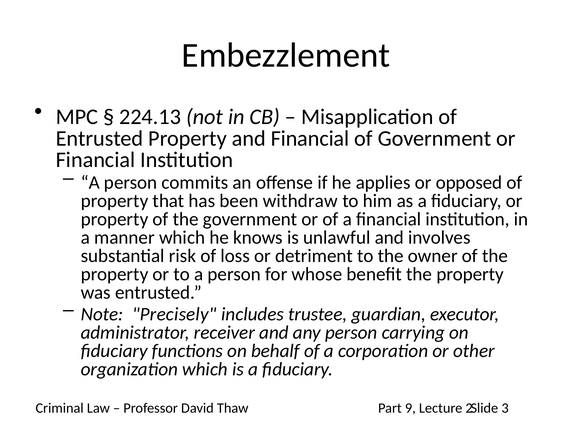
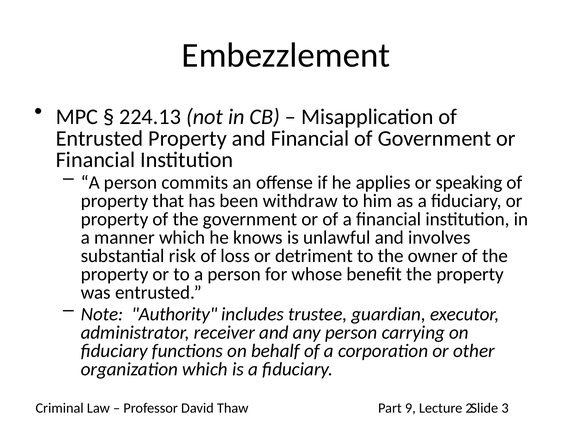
opposed: opposed -> speaking
Precisely: Precisely -> Authority
